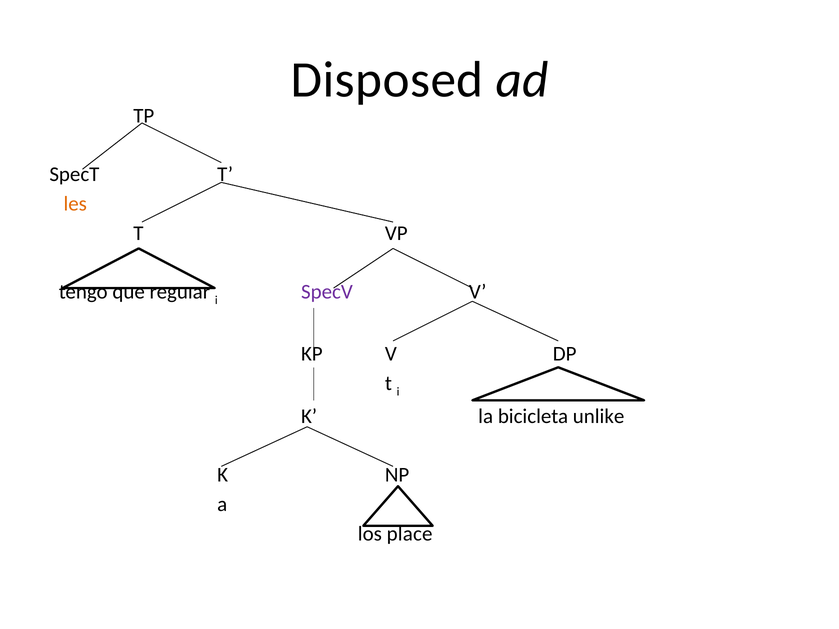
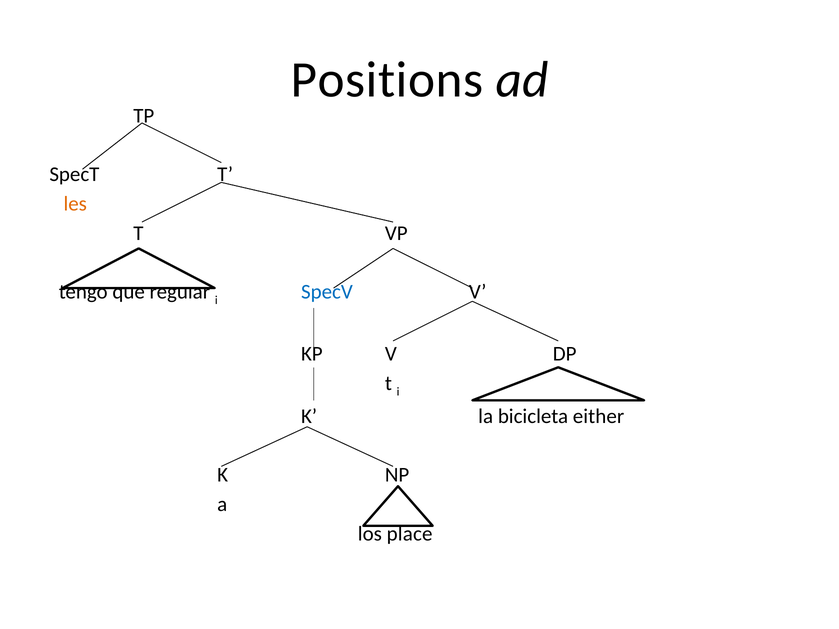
Disposed: Disposed -> Positions
SpecV colour: purple -> blue
unlike: unlike -> either
